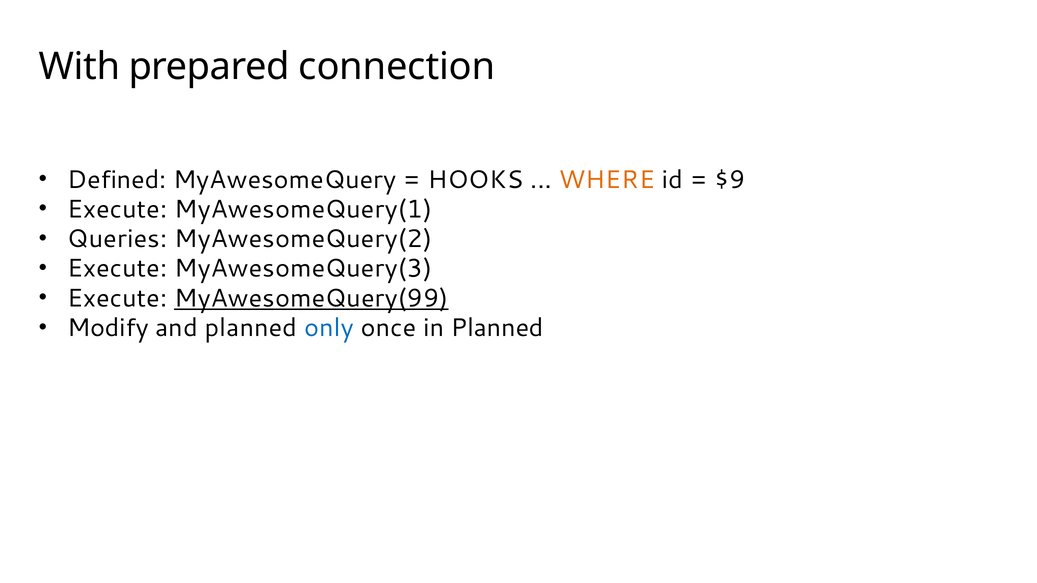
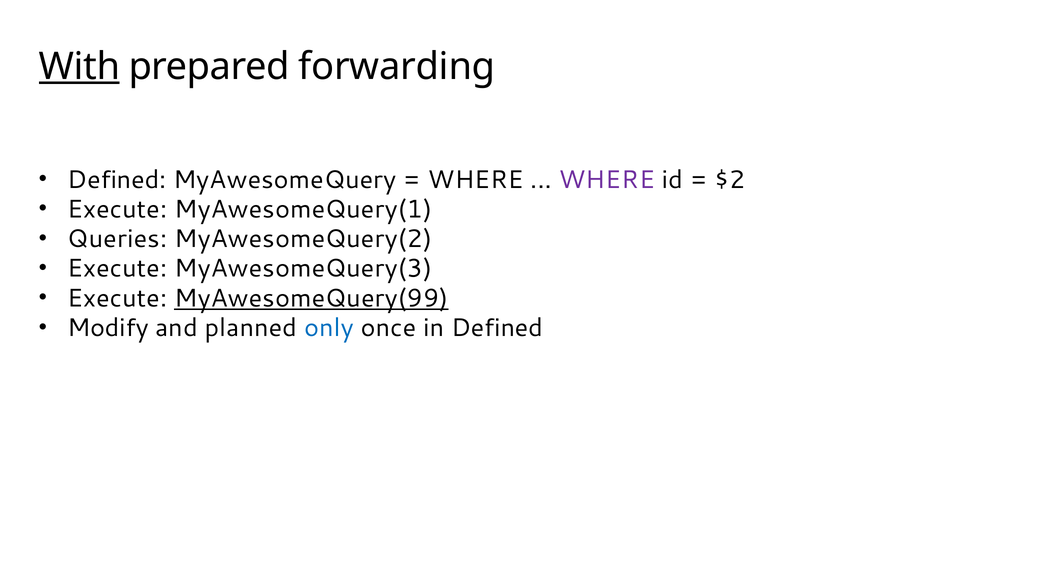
With underline: none -> present
connection: connection -> forwarding
HOOKS at (476, 180): HOOKS -> WHERE
WHERE at (607, 180) colour: orange -> purple
$9: $9 -> $2
in Planned: Planned -> Defined
